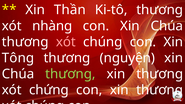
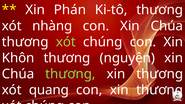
Thần: Thần -> Phán
xót at (66, 42) colour: pink -> light green
Tông: Tông -> Khôn
chứng: chứng -> quang
